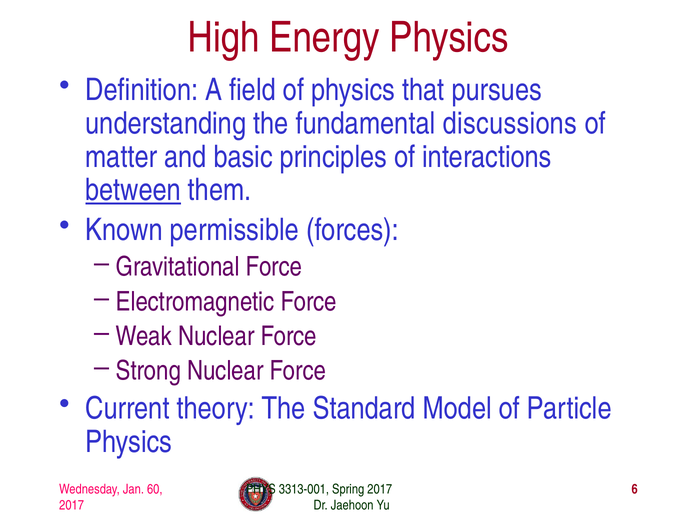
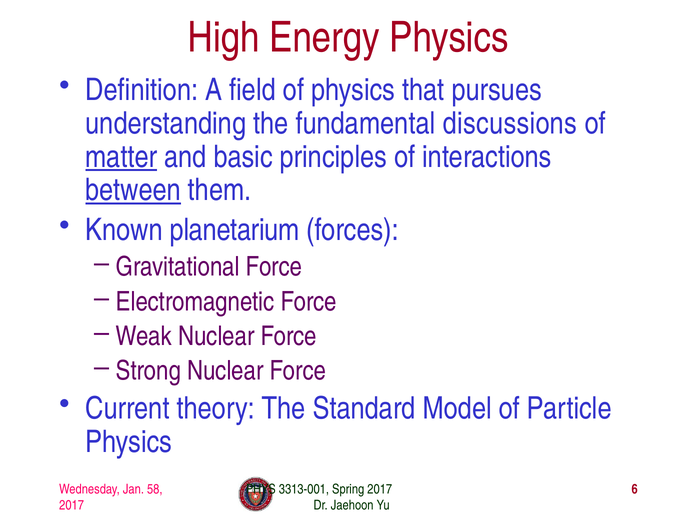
matter underline: none -> present
permissible: permissible -> planetarium
60: 60 -> 58
